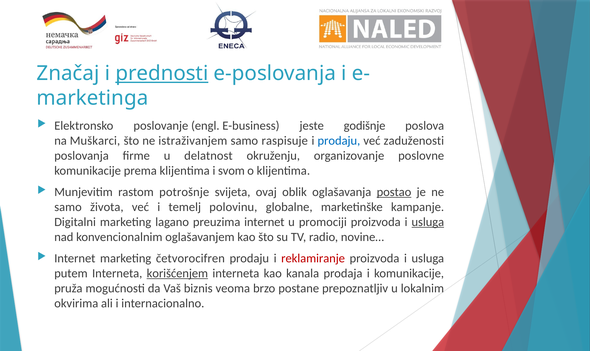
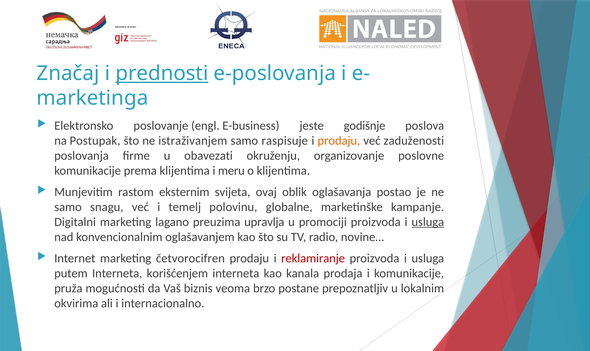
Muškarci: Muškarci -> Postupak
prodaju at (339, 140) colour: blue -> orange
delatnost: delatnost -> obavezati
svom: svom -> meru
potrošnje: potrošnje -> eksternim
postao underline: present -> none
života: života -> snagu
preuzima internet: internet -> upravlja
korišćenjem underline: present -> none
